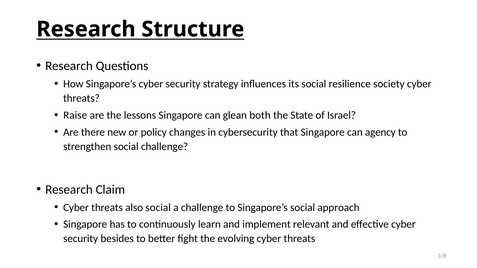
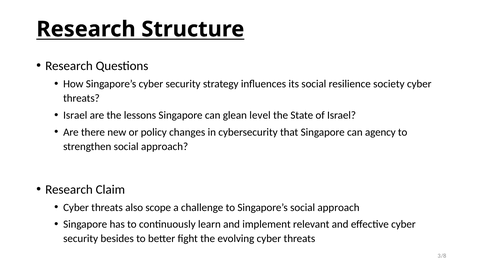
Raise at (75, 115): Raise -> Israel
both: both -> level
strengthen social challenge: challenge -> approach
also social: social -> scope
